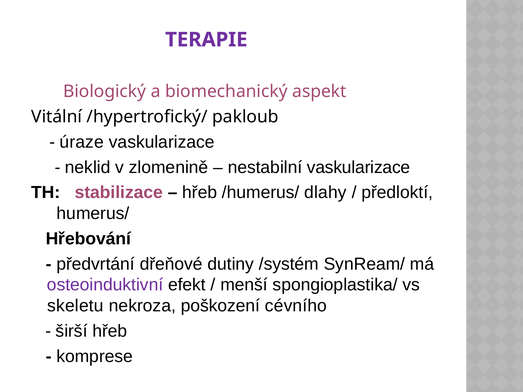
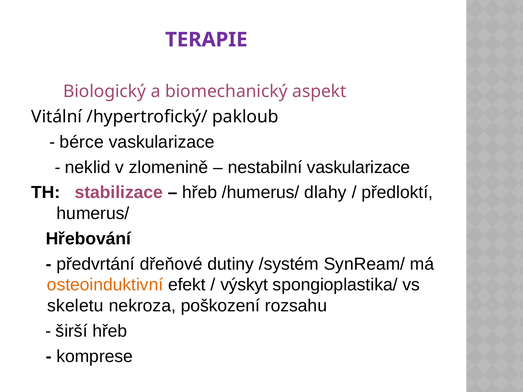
úraze: úraze -> bérce
osteoinduktivní colour: purple -> orange
menší: menší -> výskyt
cévního: cévního -> rozsahu
